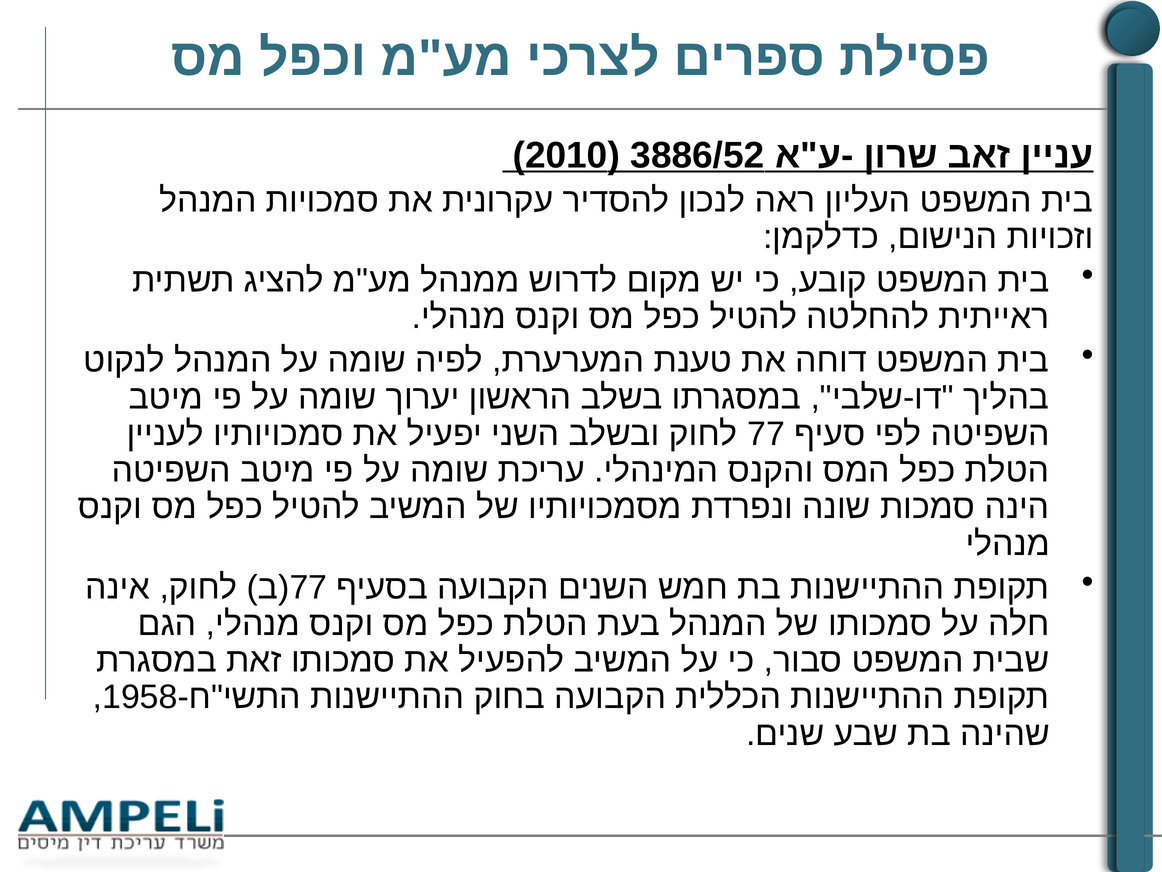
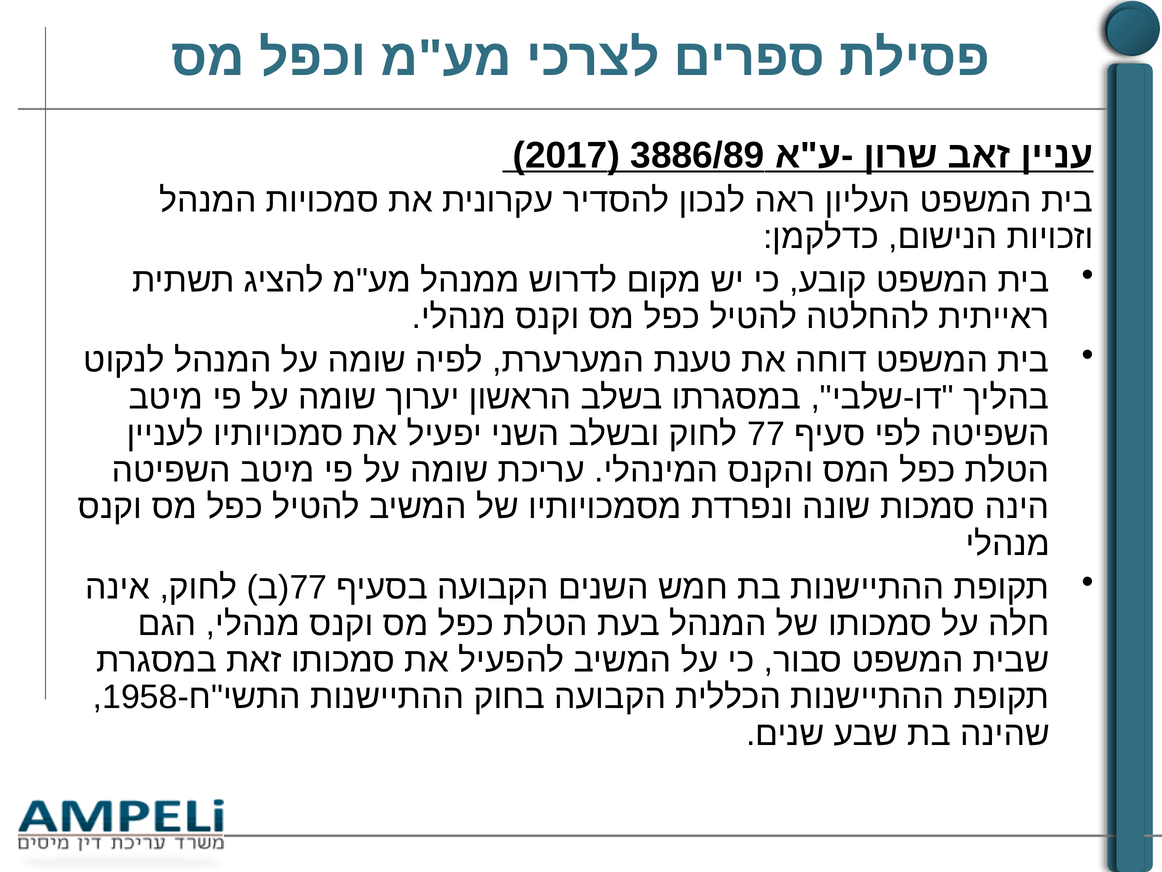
2010: 2010 -> 2017
3886/52: 3886/52 -> 3886/89
